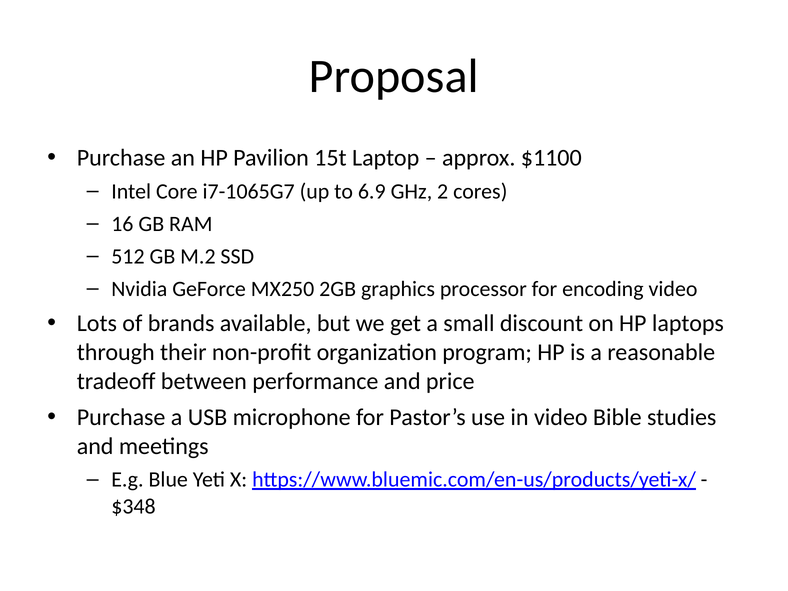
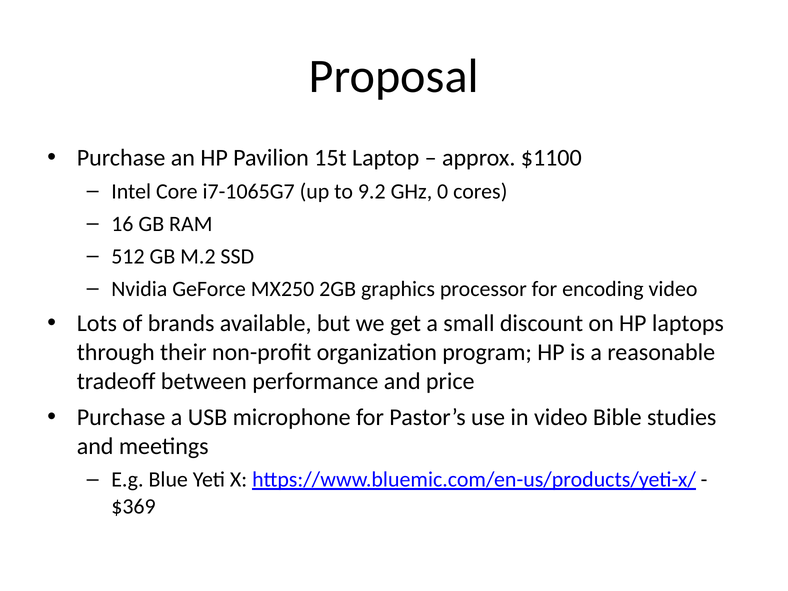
6.9: 6.9 -> 9.2
2: 2 -> 0
$348: $348 -> $369
